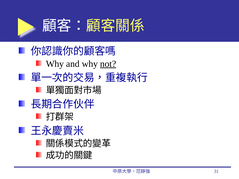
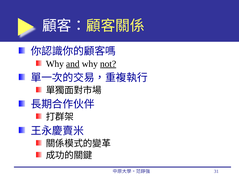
and underline: none -> present
